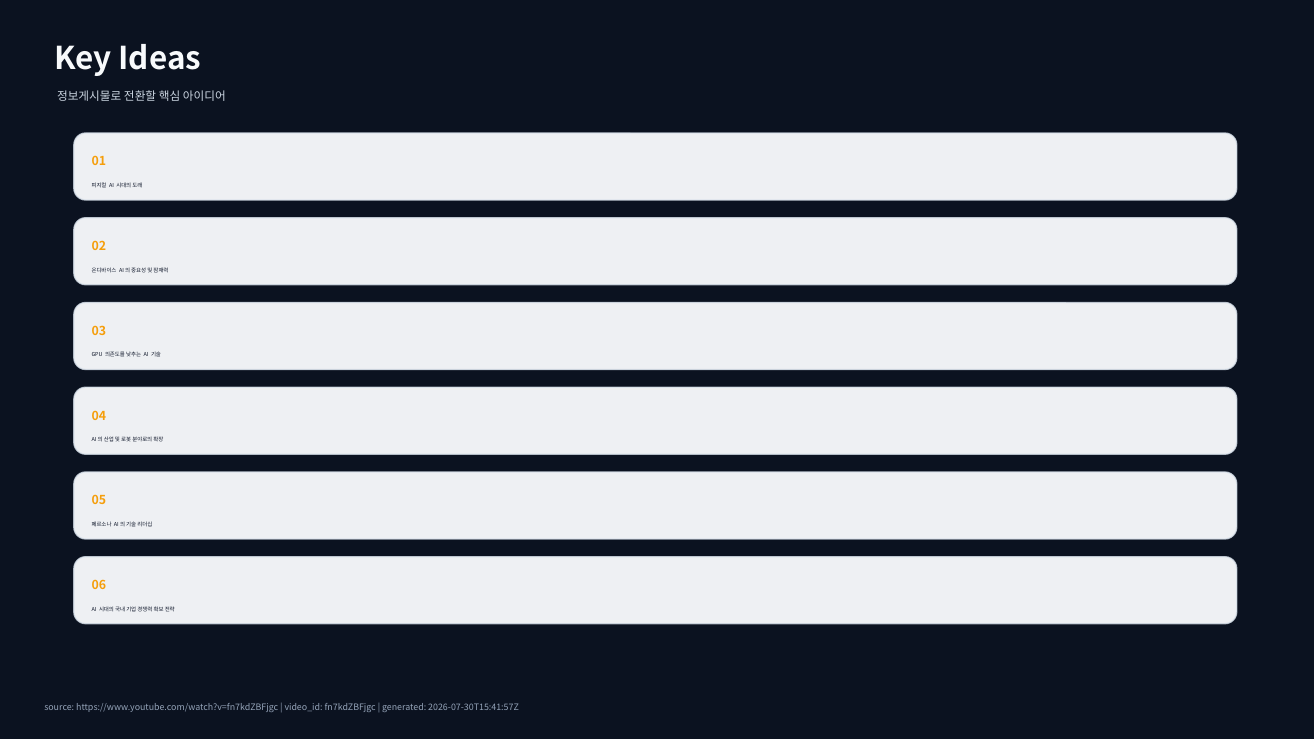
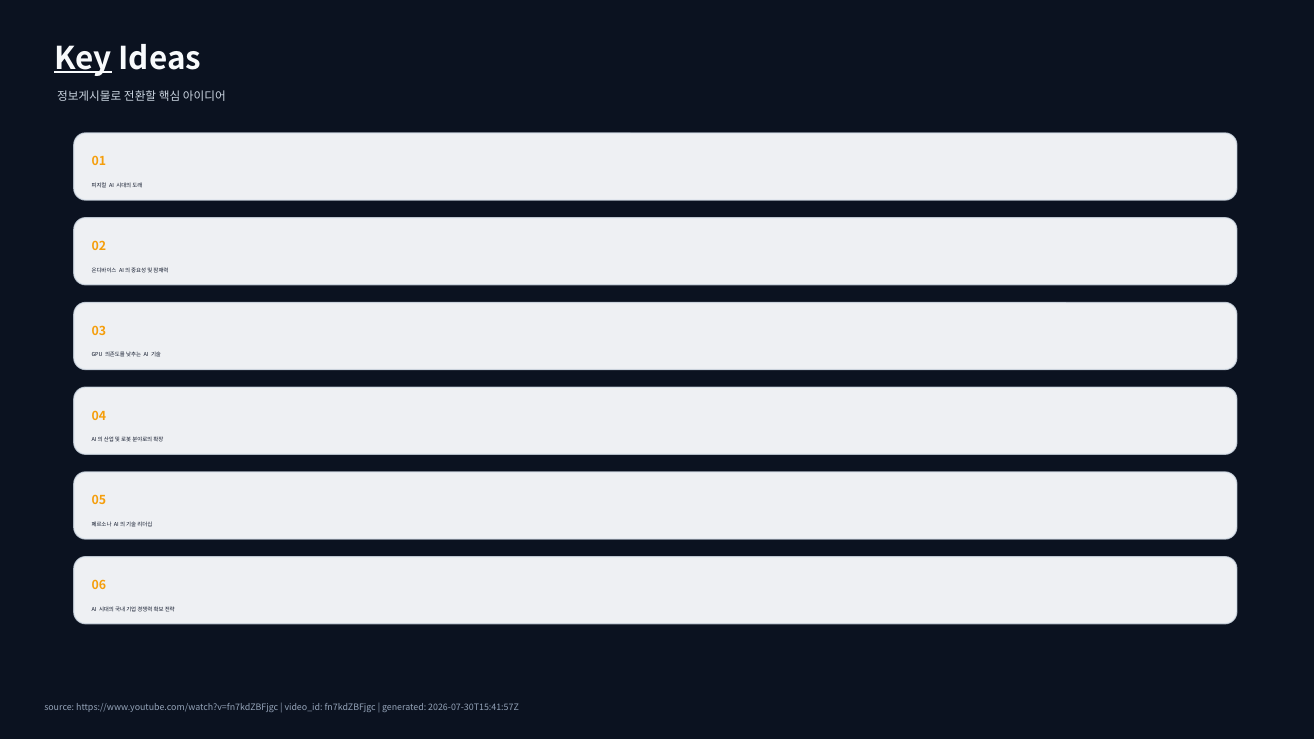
Key underline: none -> present
